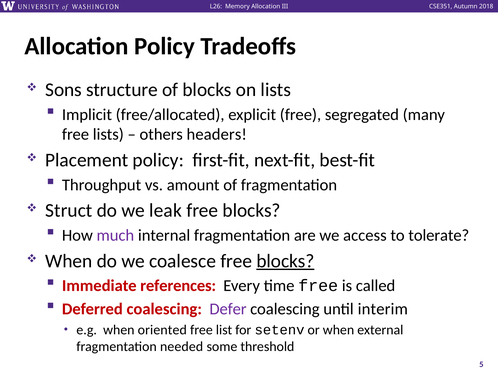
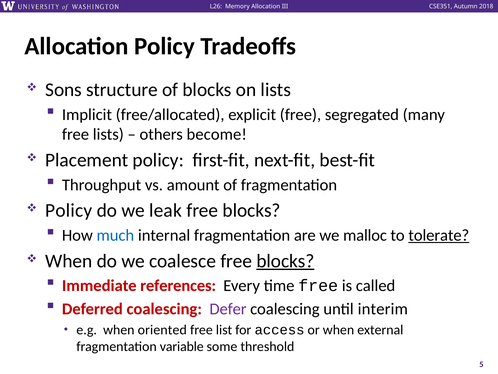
headers: headers -> become
Struct at (69, 210): Struct -> Policy
much colour: purple -> blue
access: access -> malloc
tolerate underline: none -> present
setenv: setenv -> access
needed: needed -> variable
